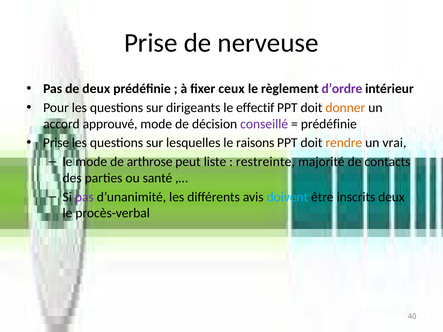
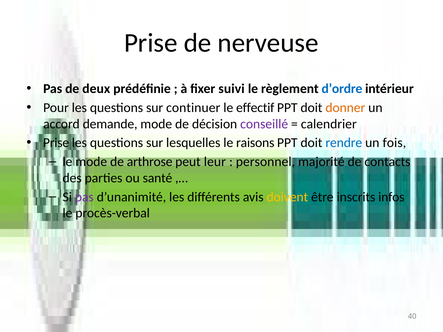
ceux: ceux -> suivi
d’ordre colour: purple -> blue
dirigeants: dirigeants -> continuer
approuvé: approuvé -> demande
prédéfinie at (329, 124): prédéfinie -> calendrier
rendre colour: orange -> blue
vrai: vrai -> fois
liste: liste -> leur
restreinte: restreinte -> personnel
doivent colour: light blue -> yellow
inscrits deux: deux -> infos
